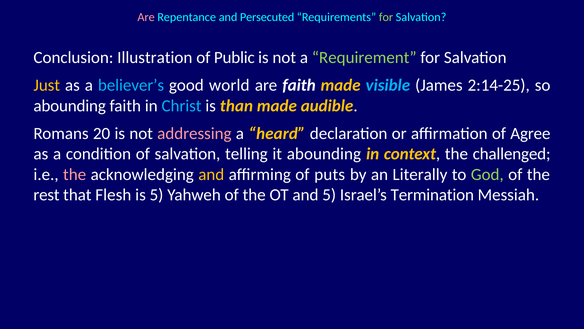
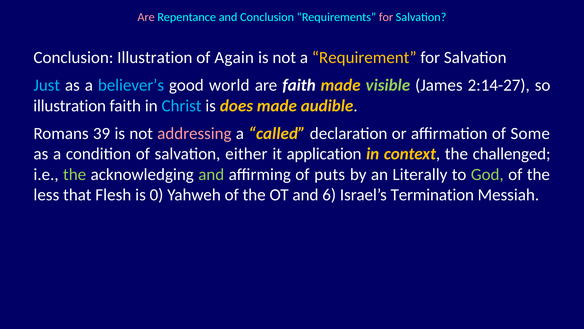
and Persecuted: Persecuted -> Conclusion
for at (386, 17) colour: light green -> pink
Public: Public -> Again
Requirement colour: light green -> yellow
Just colour: yellow -> light blue
visible colour: light blue -> light green
2:14-25: 2:14-25 -> 2:14-27
abounding at (70, 106): abounding -> illustration
than: than -> does
20: 20 -> 39
heard: heard -> called
Agree: Agree -> Some
telling: telling -> either
it abounding: abounding -> application
the at (75, 174) colour: pink -> light green
and at (211, 174) colour: yellow -> light green
rest: rest -> less
is 5: 5 -> 0
and 5: 5 -> 6
